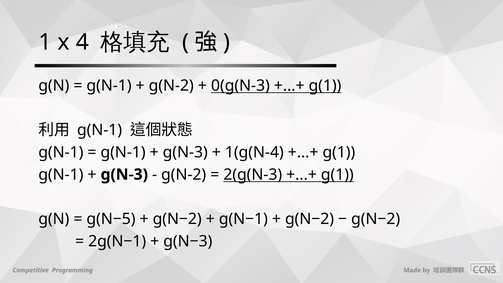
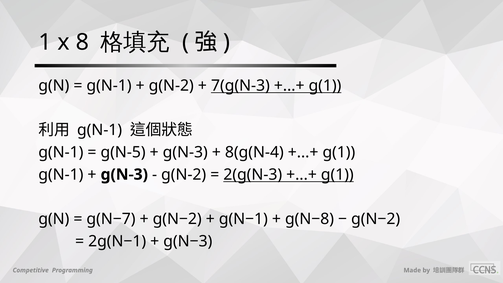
4: 4 -> 8
0(g(N-3: 0(g(N-3 -> 7(g(N-3
g(N-1 at (123, 152): g(N-1 -> g(N-5
1(g(N-4: 1(g(N-4 -> 8(g(N-4
g(N−5: g(N−5 -> g(N−7
g(N−2 at (309, 219): g(N−2 -> g(N−8
